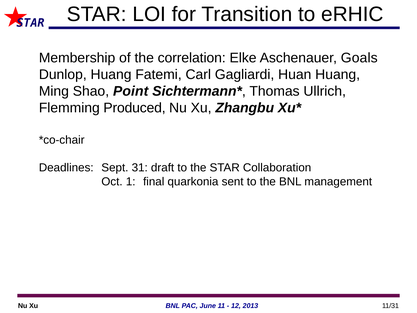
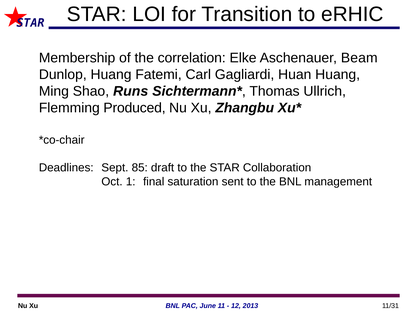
Goals: Goals -> Beam
Point: Point -> Runs
31: 31 -> 85
quarkonia: quarkonia -> saturation
